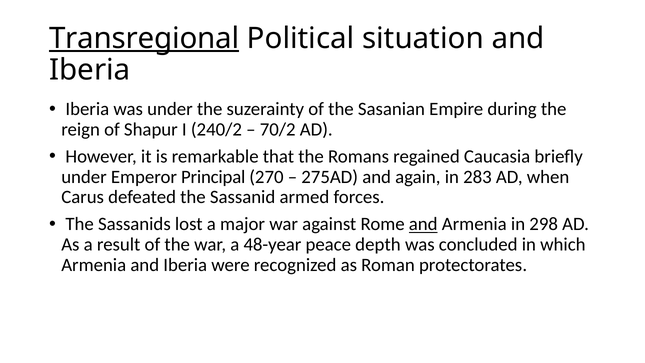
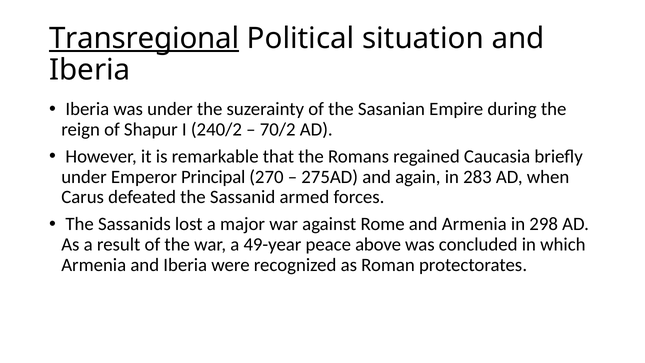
and at (423, 224) underline: present -> none
48-year: 48-year -> 49-year
depth: depth -> above
